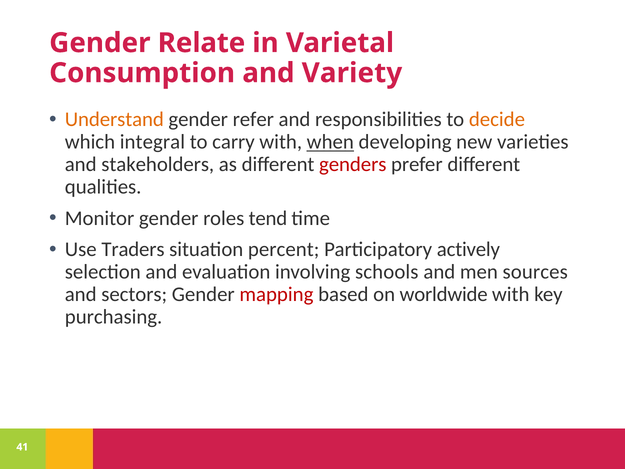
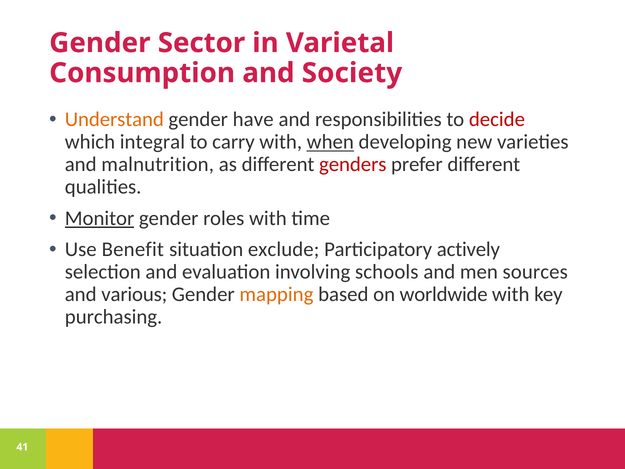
Relate: Relate -> Sector
Variety: Variety -> Society
refer: refer -> have
decide colour: orange -> red
stakeholders: stakeholders -> malnutrition
Monitor underline: none -> present
roles tend: tend -> with
Traders: Traders -> Benefit
percent: percent -> exclude
sectors: sectors -> various
mapping colour: red -> orange
